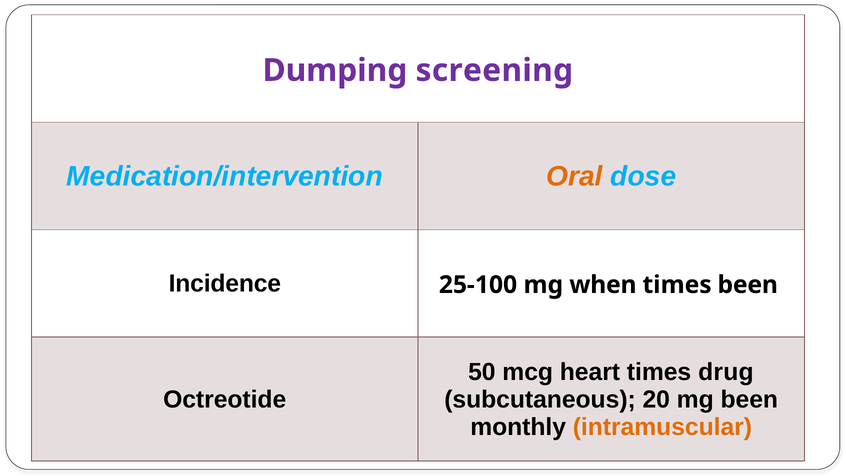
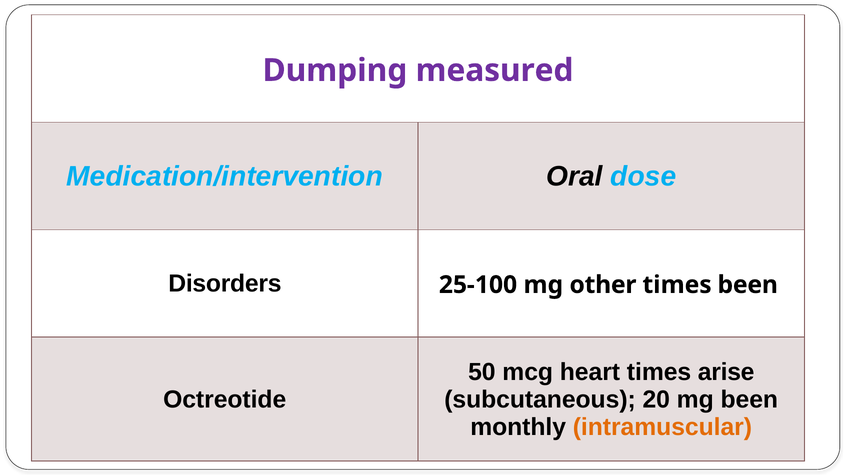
screening: screening -> measured
Oral colour: orange -> black
Incidence: Incidence -> Disorders
when: when -> other
drug: drug -> arise
